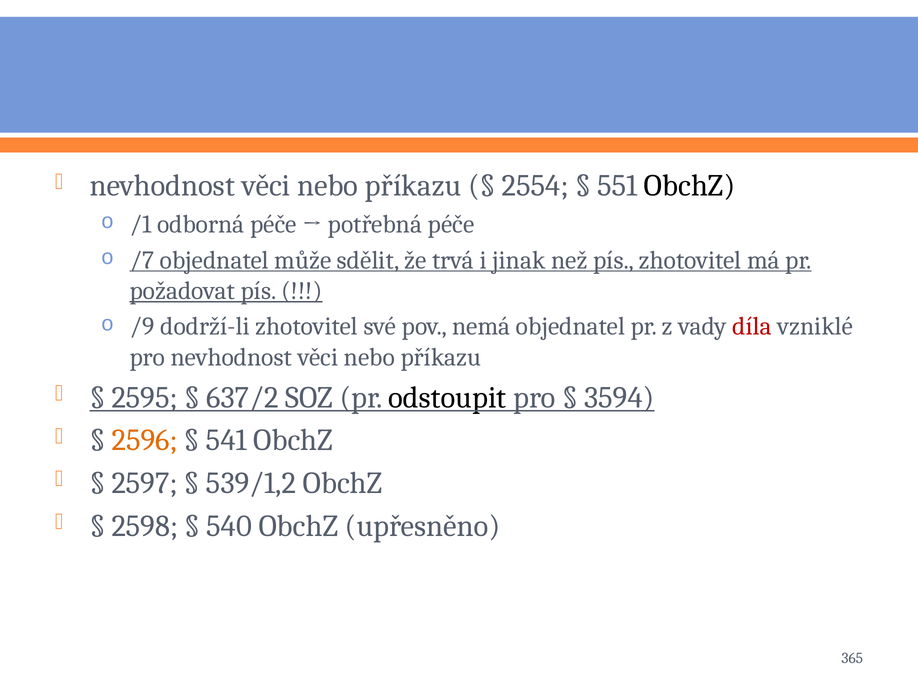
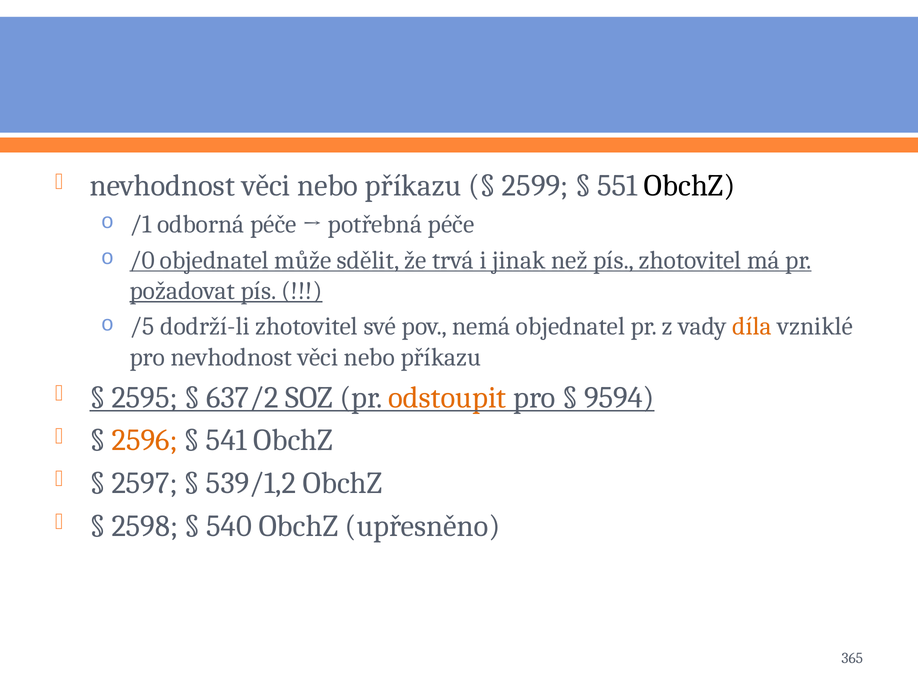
2554: 2554 -> 2599
/7: /7 -> /0
/9: /9 -> /5
díla colour: red -> orange
odstoupit colour: black -> orange
3594: 3594 -> 9594
